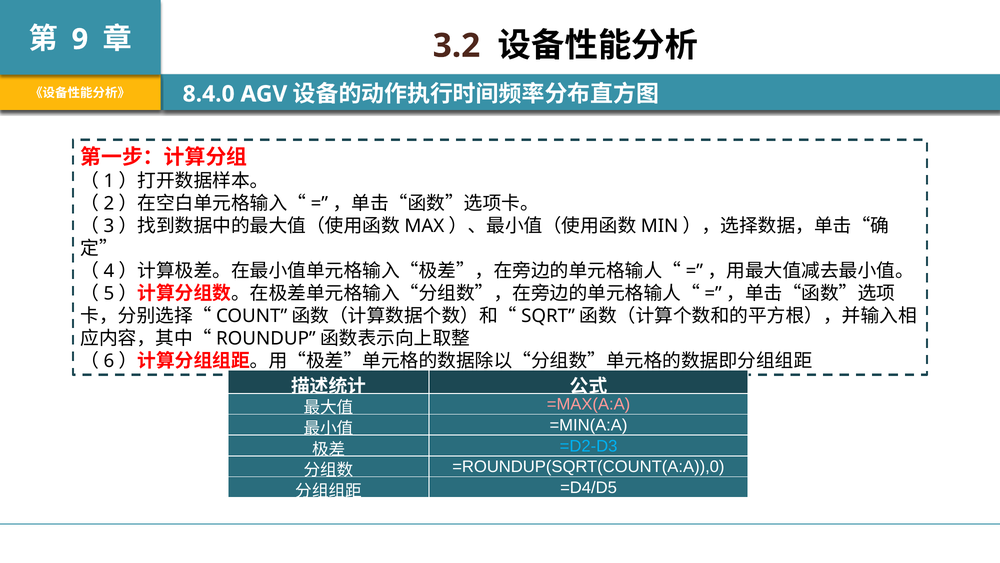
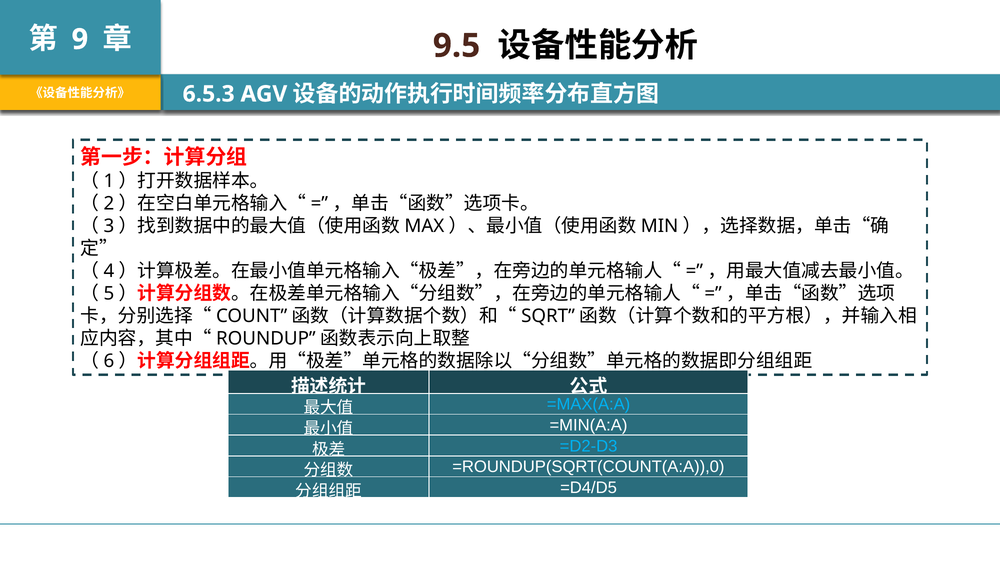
3.2: 3.2 -> 9.5
8.4.0: 8.4.0 -> 6.5.3
=MAX(A:A colour: pink -> light blue
